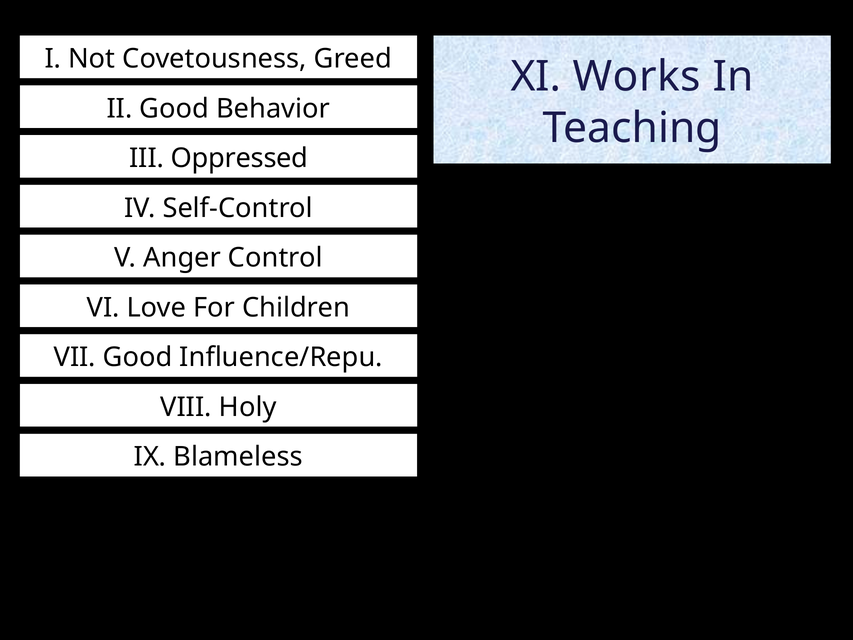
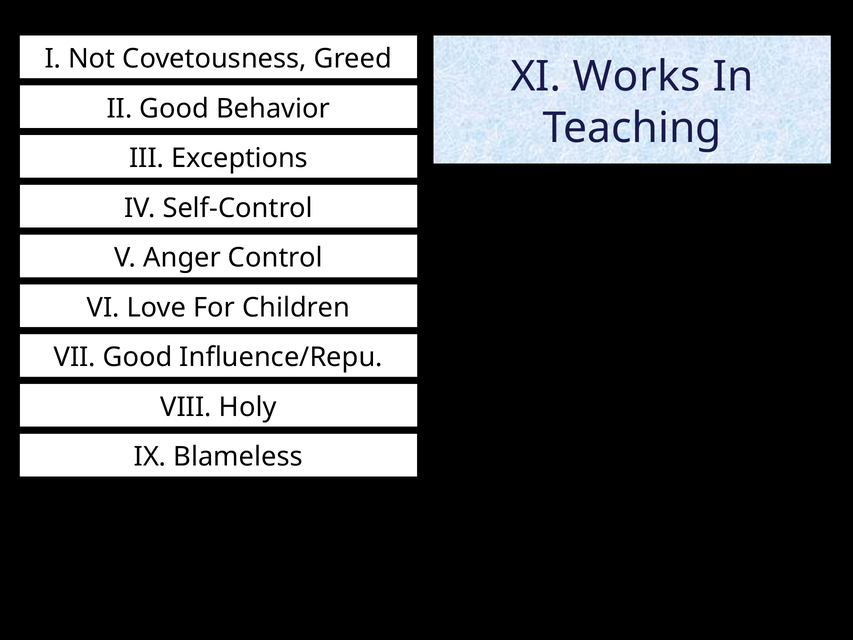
Oppressed: Oppressed -> Exceptions
